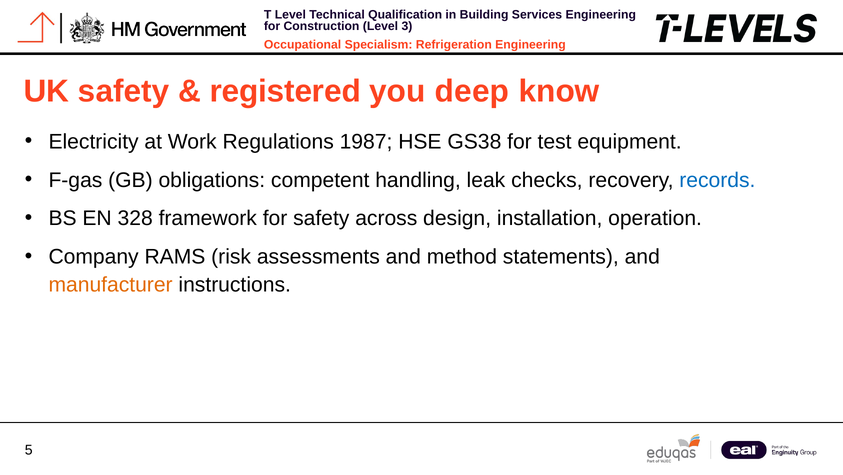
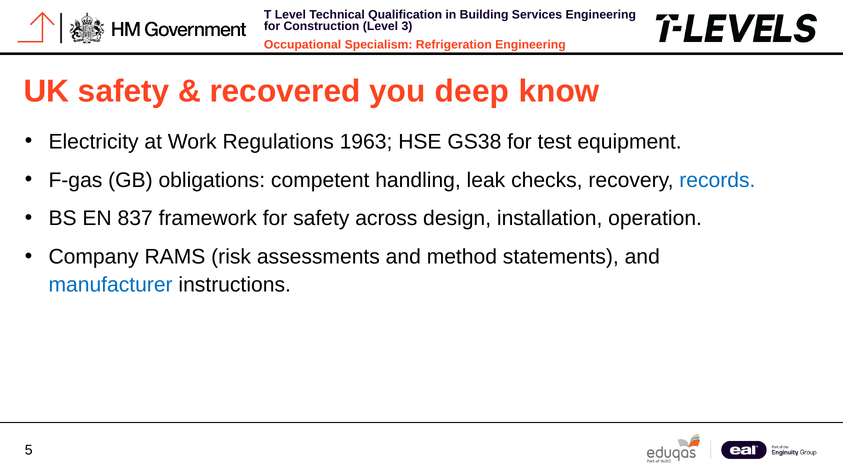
registered: registered -> recovered
1987: 1987 -> 1963
328: 328 -> 837
manufacturer colour: orange -> blue
